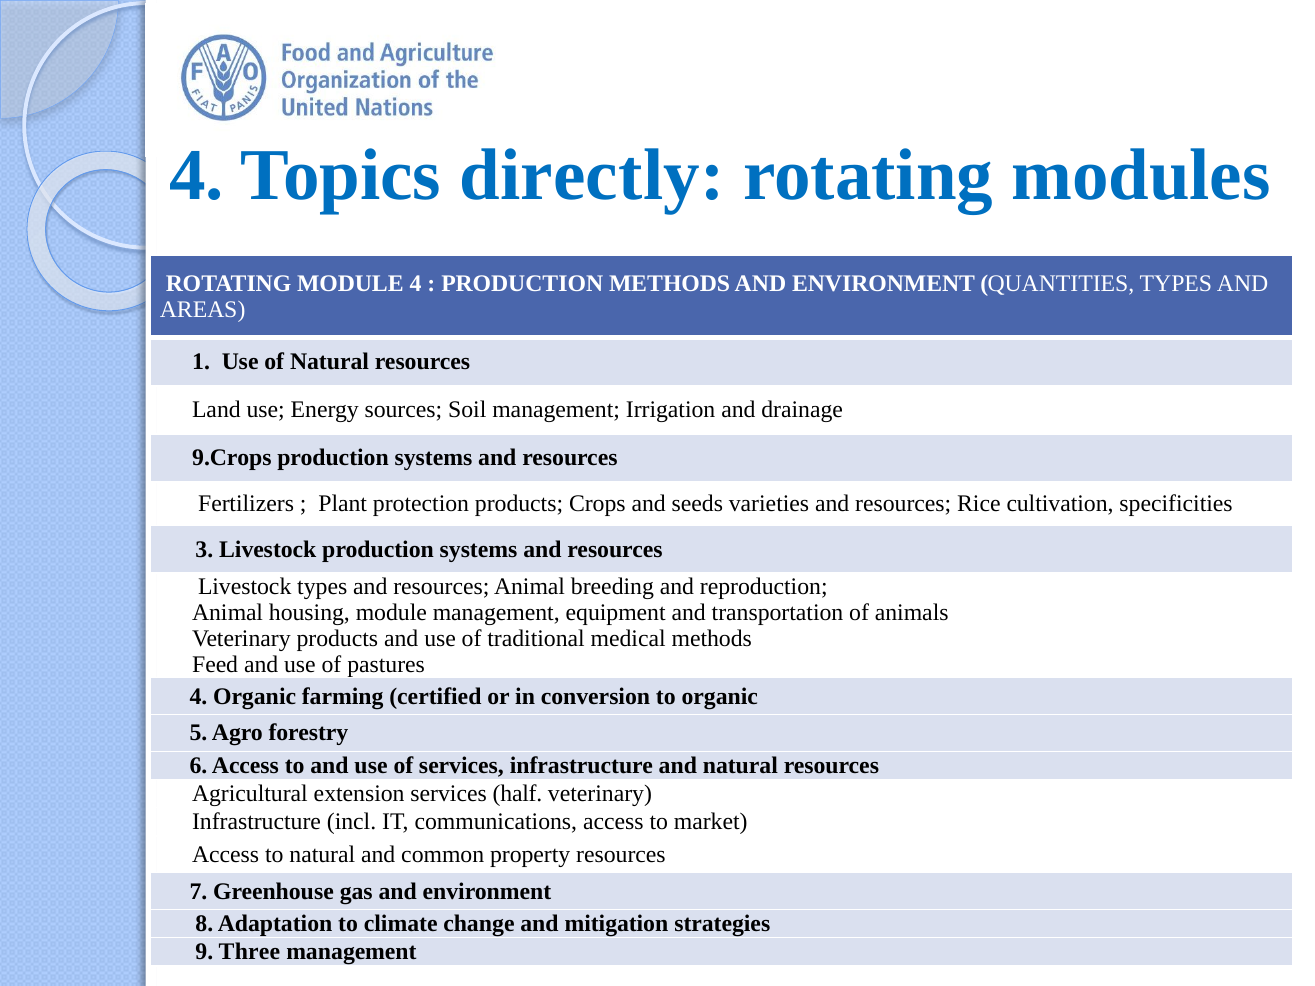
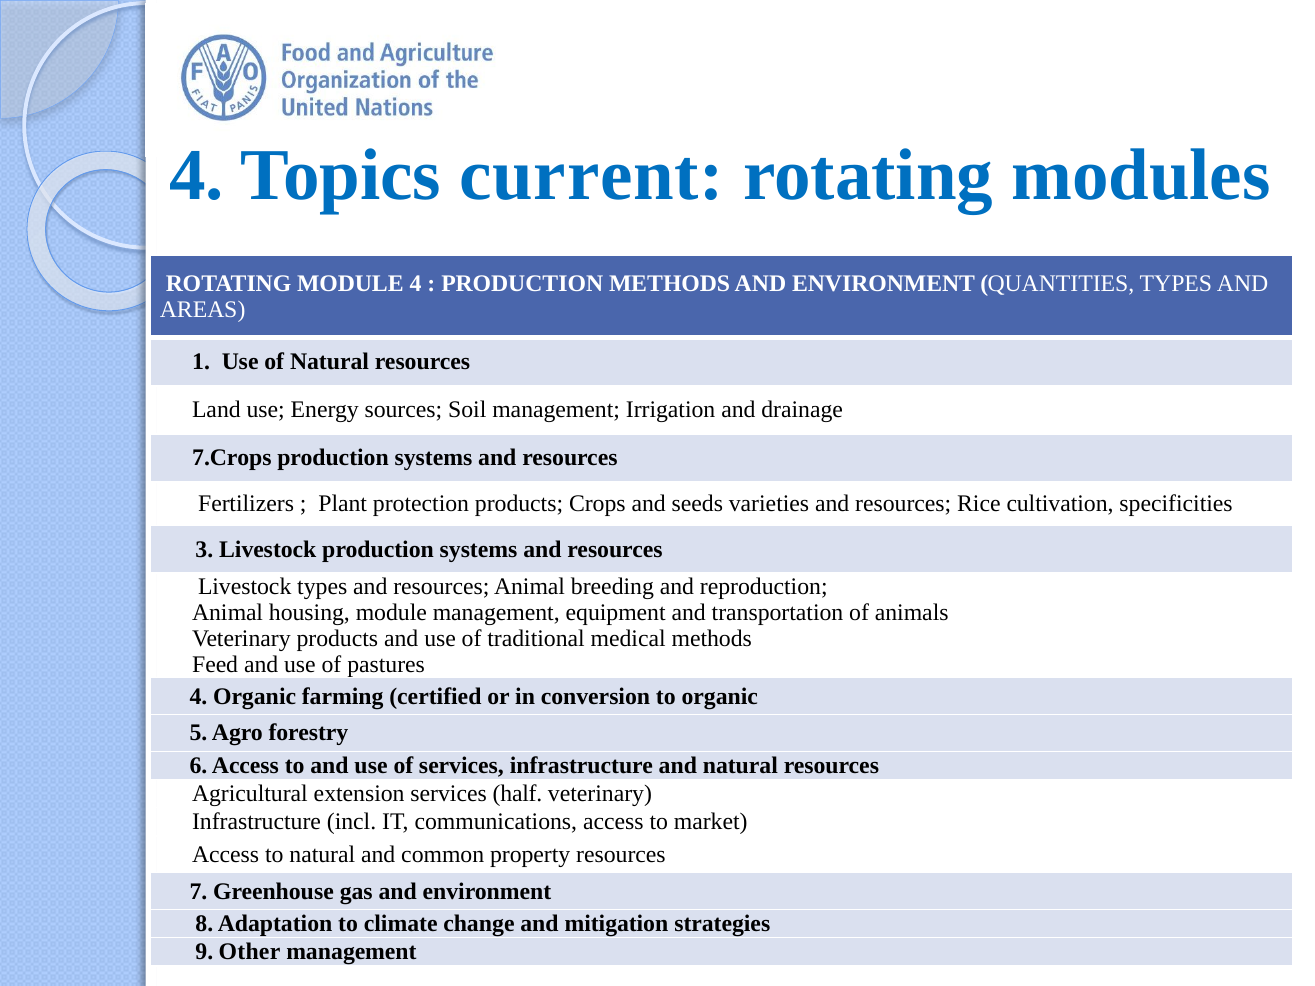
directly: directly -> current
9.Crops: 9.Crops -> 7.Crops
Three: Three -> Other
